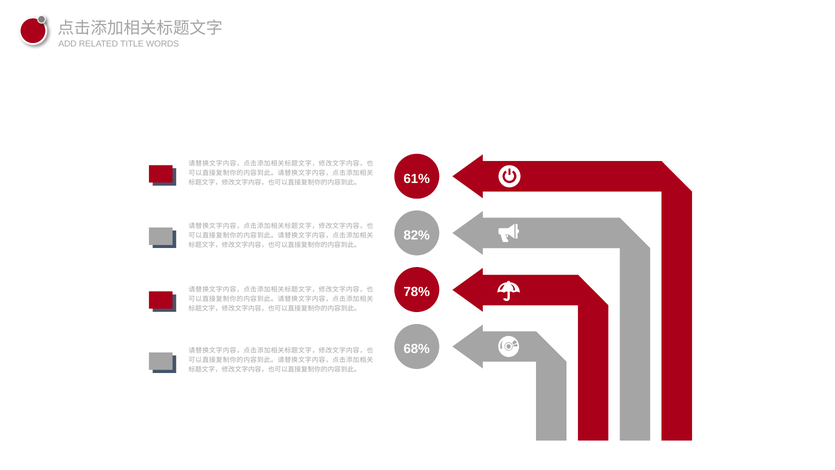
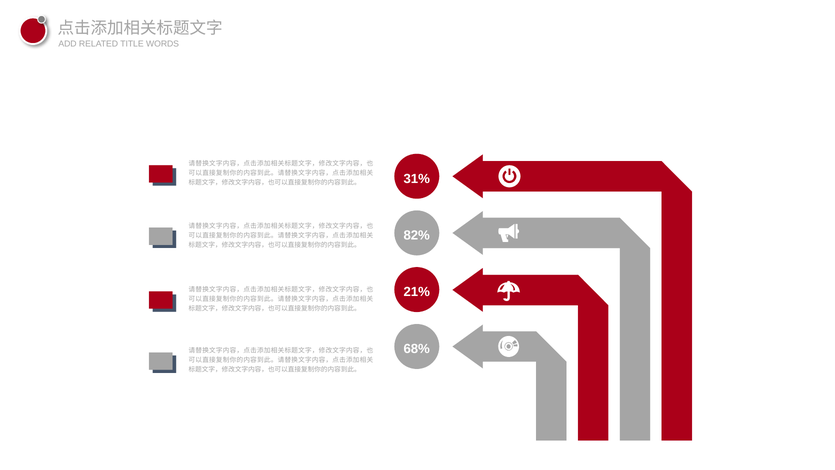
61%: 61% -> 31%
78%: 78% -> 21%
